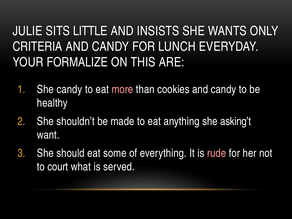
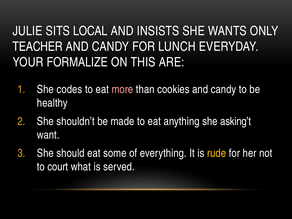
LITTLE: LITTLE -> LOCAL
CRITERIA: CRITERIA -> TEACHER
She candy: candy -> codes
rude colour: pink -> yellow
